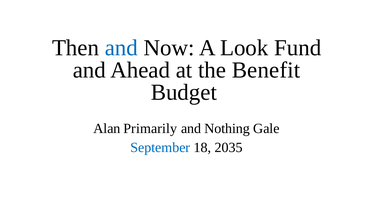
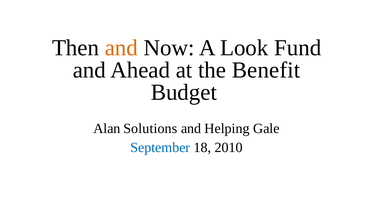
and at (121, 48) colour: blue -> orange
Primarily: Primarily -> Solutions
Nothing: Nothing -> Helping
2035: 2035 -> 2010
